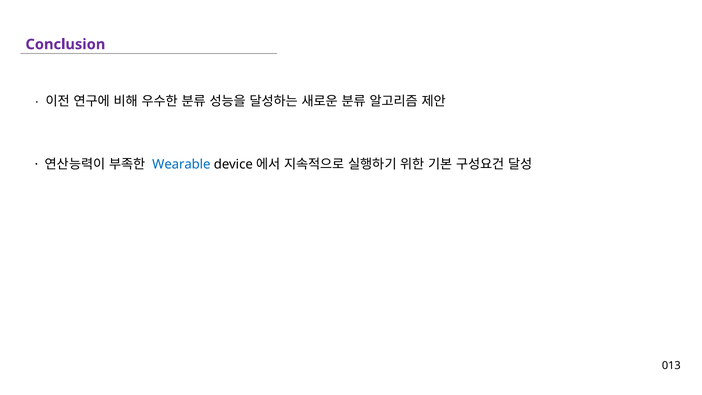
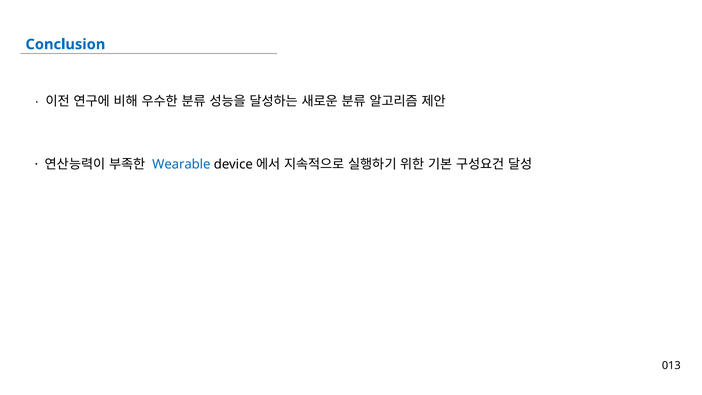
Conclusion colour: purple -> blue
